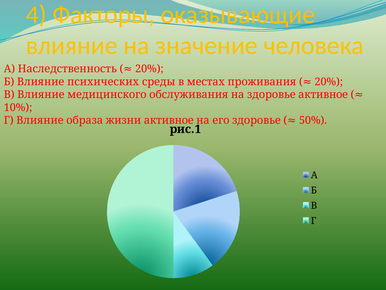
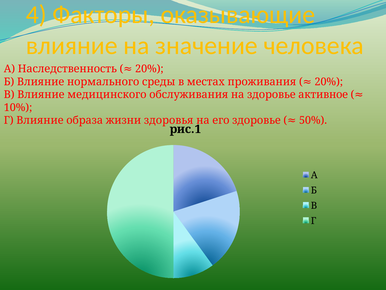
психических: психических -> нормального
жизни активное: активное -> здоровья
